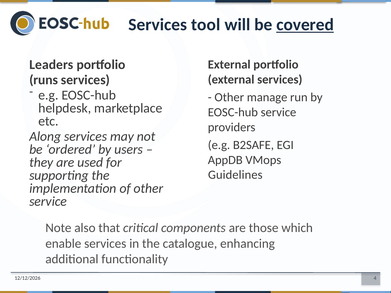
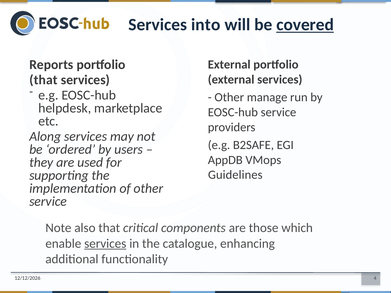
tool: tool -> into
Leaders: Leaders -> Reports
runs at (44, 80): runs -> that
services at (105, 244) underline: none -> present
